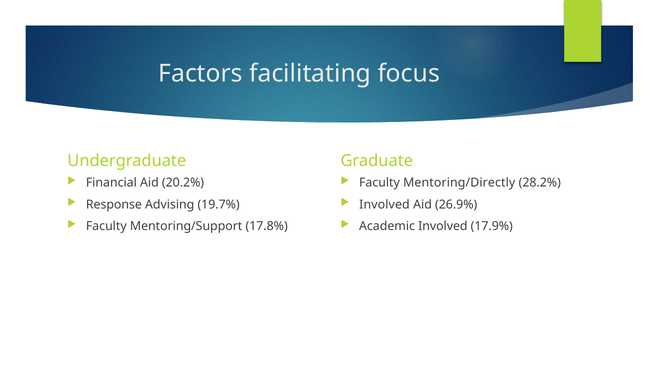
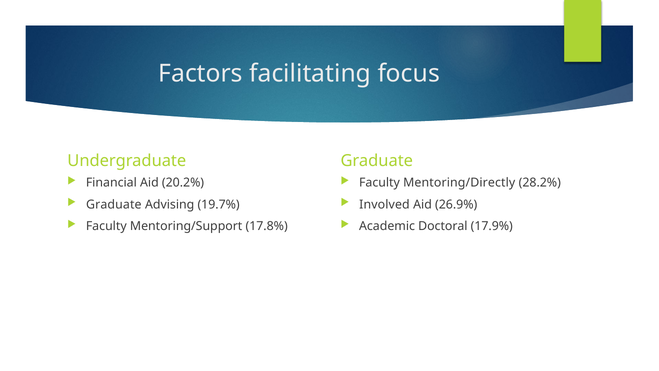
Response at (114, 204): Response -> Graduate
Academic Involved: Involved -> Doctoral
